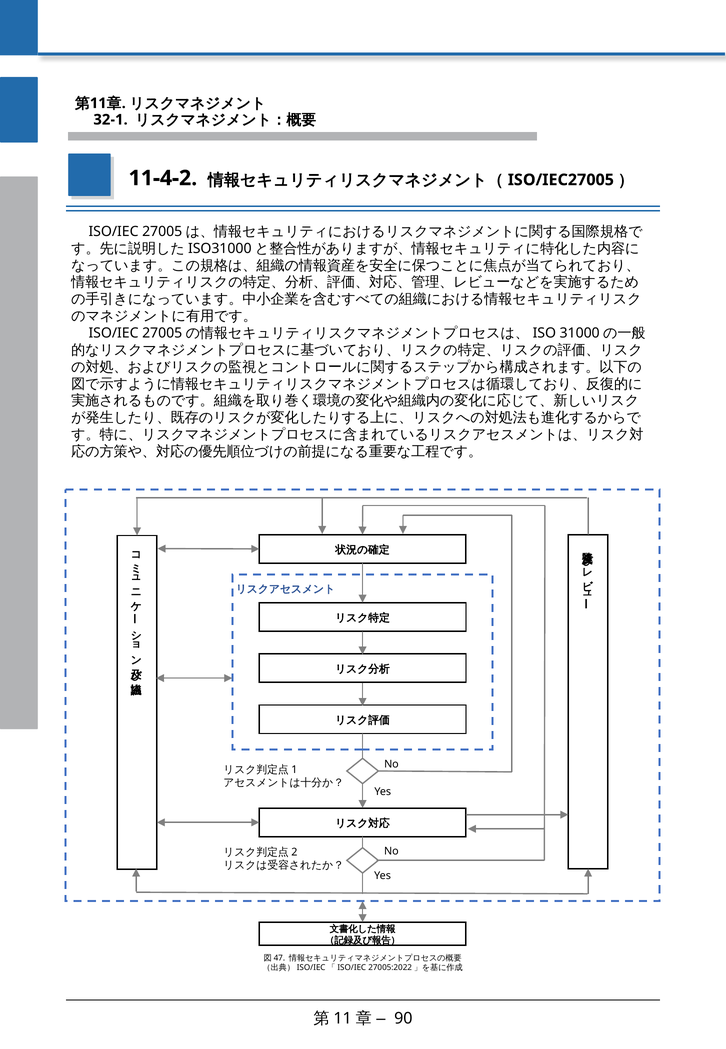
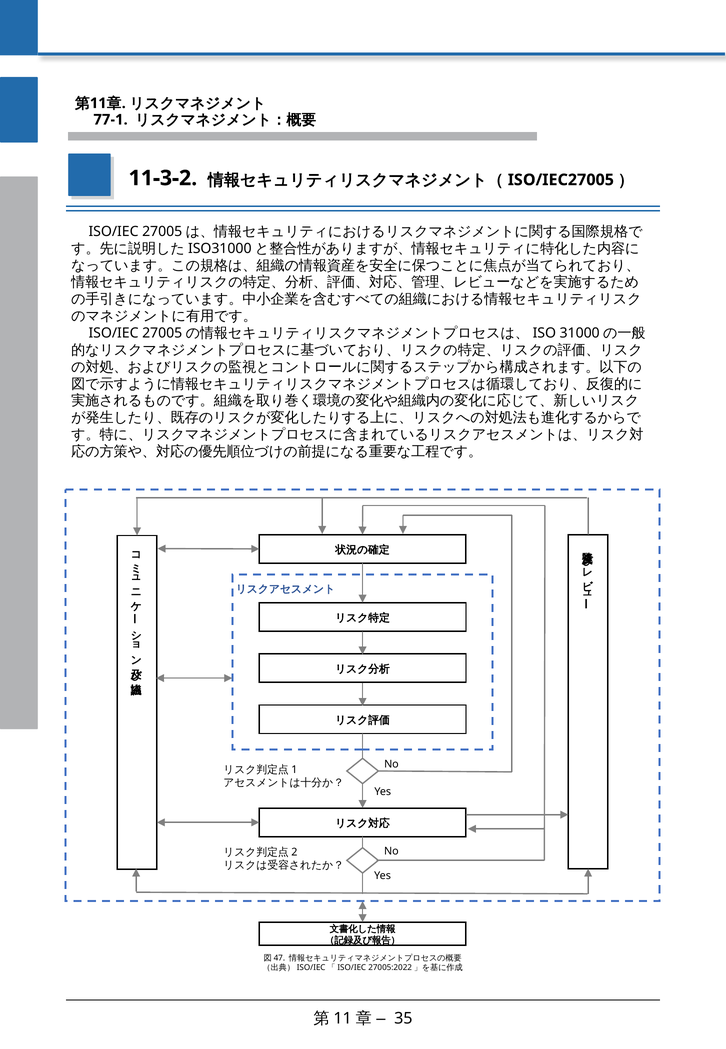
32-1: 32-1 -> 77-1
11-4-2: 11-4-2 -> 11-3-2
90: 90 -> 35
